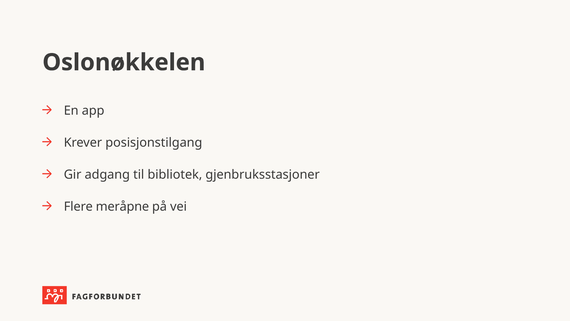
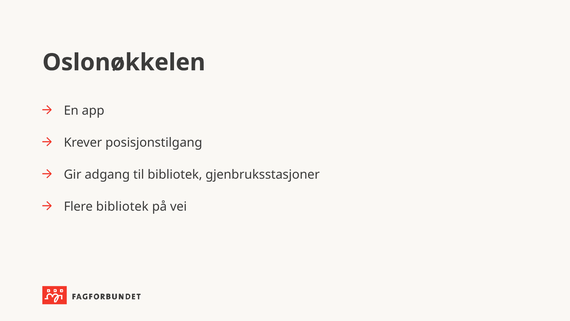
Flere meråpne: meråpne -> bibliotek
